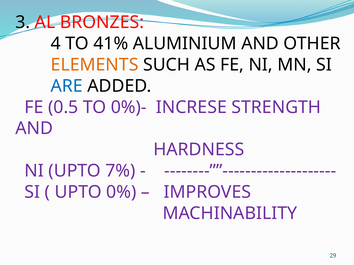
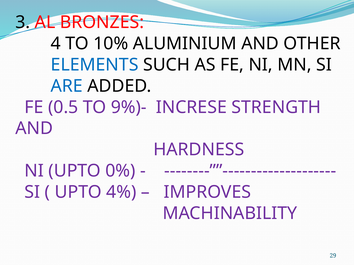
41%: 41% -> 10%
ELEMENTS colour: orange -> blue
0%)-: 0%)- -> 9%)-
7%: 7% -> 0%
0%: 0% -> 4%
